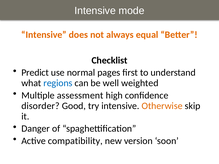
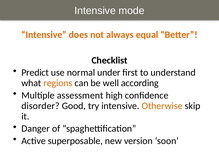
pages: pages -> under
regions colour: blue -> orange
weighted: weighted -> according
compatibility: compatibility -> superposable
